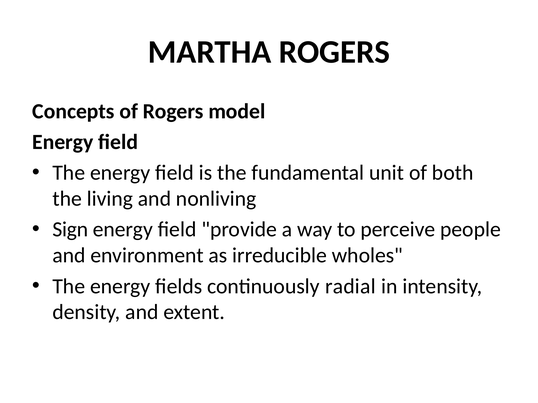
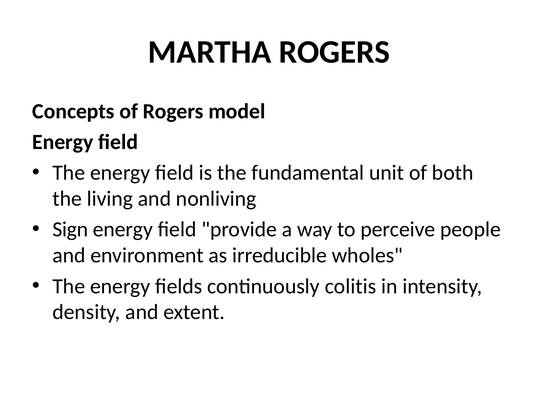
radial: radial -> colitis
